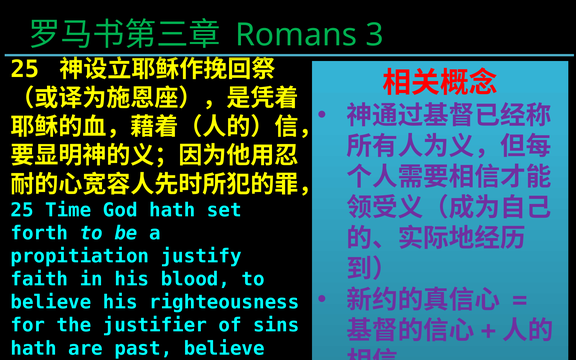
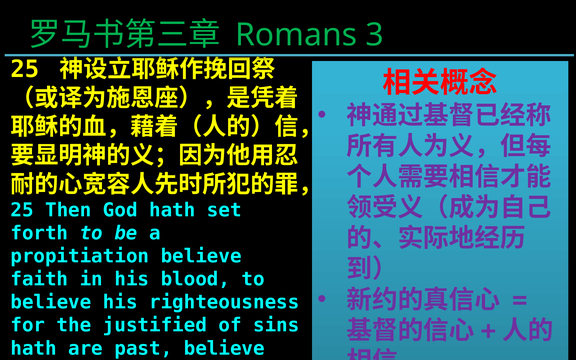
Time: Time -> Then
propitiation justify: justify -> believe
justifier: justifier -> justified
